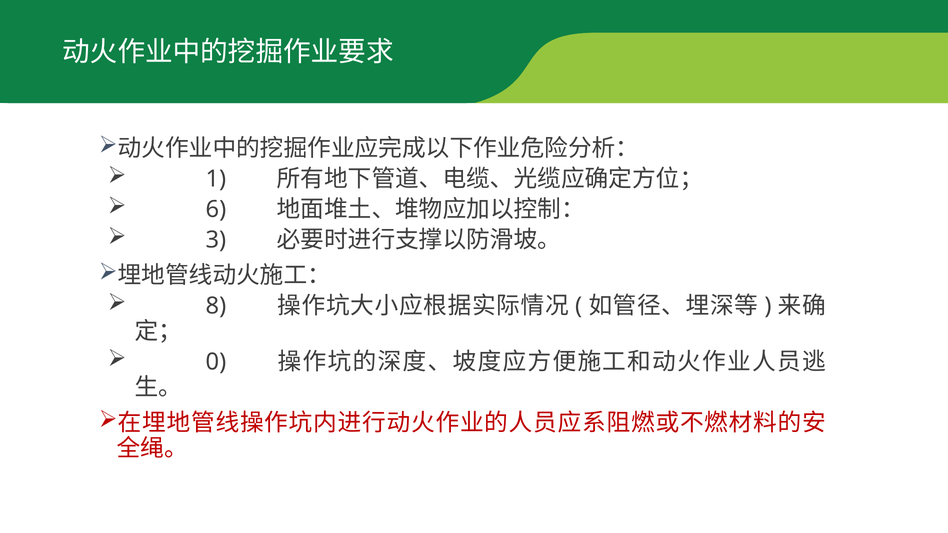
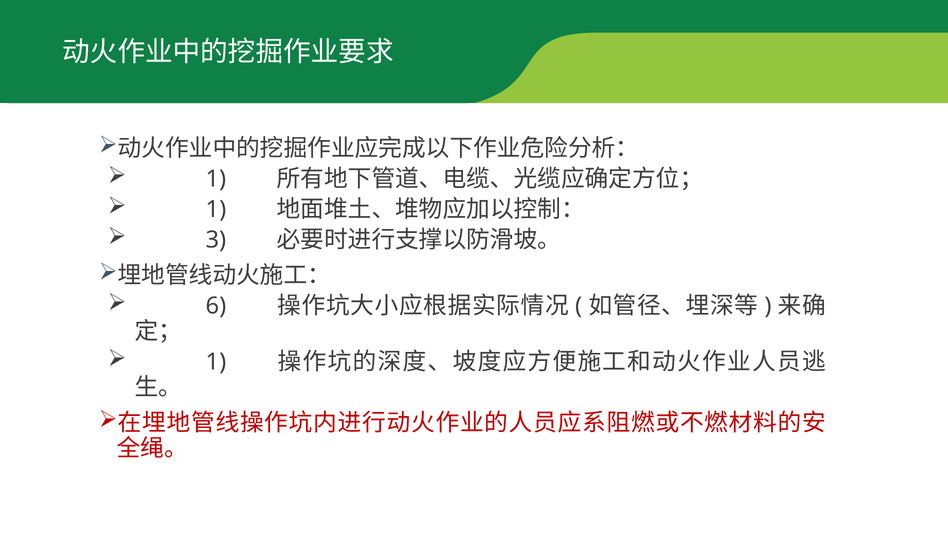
6 at (216, 209): 6 -> 1
8: 8 -> 6
0 at (216, 362): 0 -> 1
